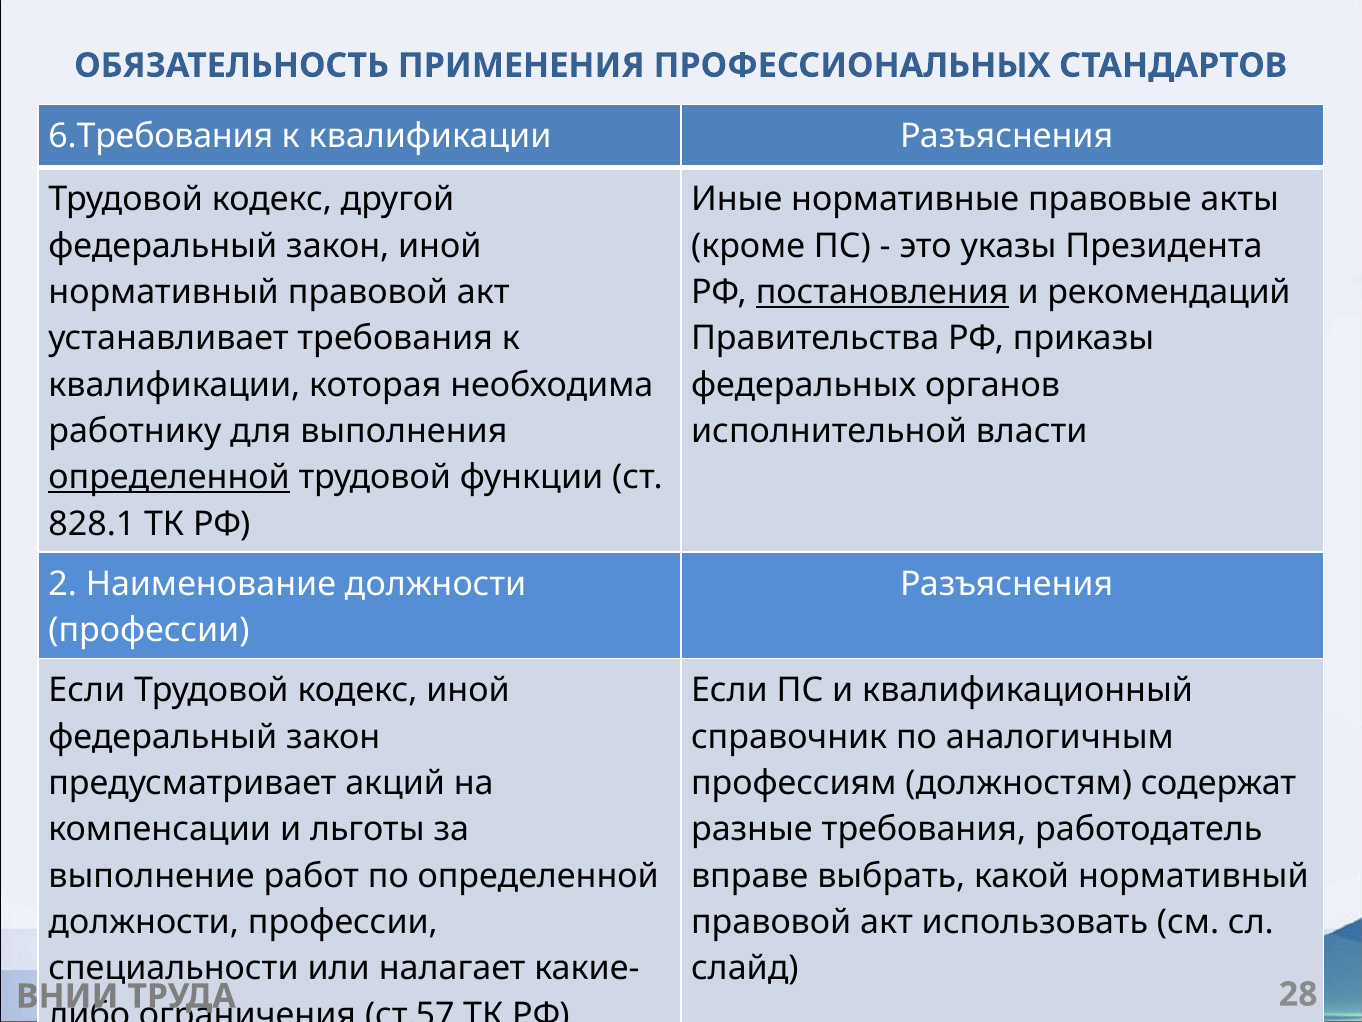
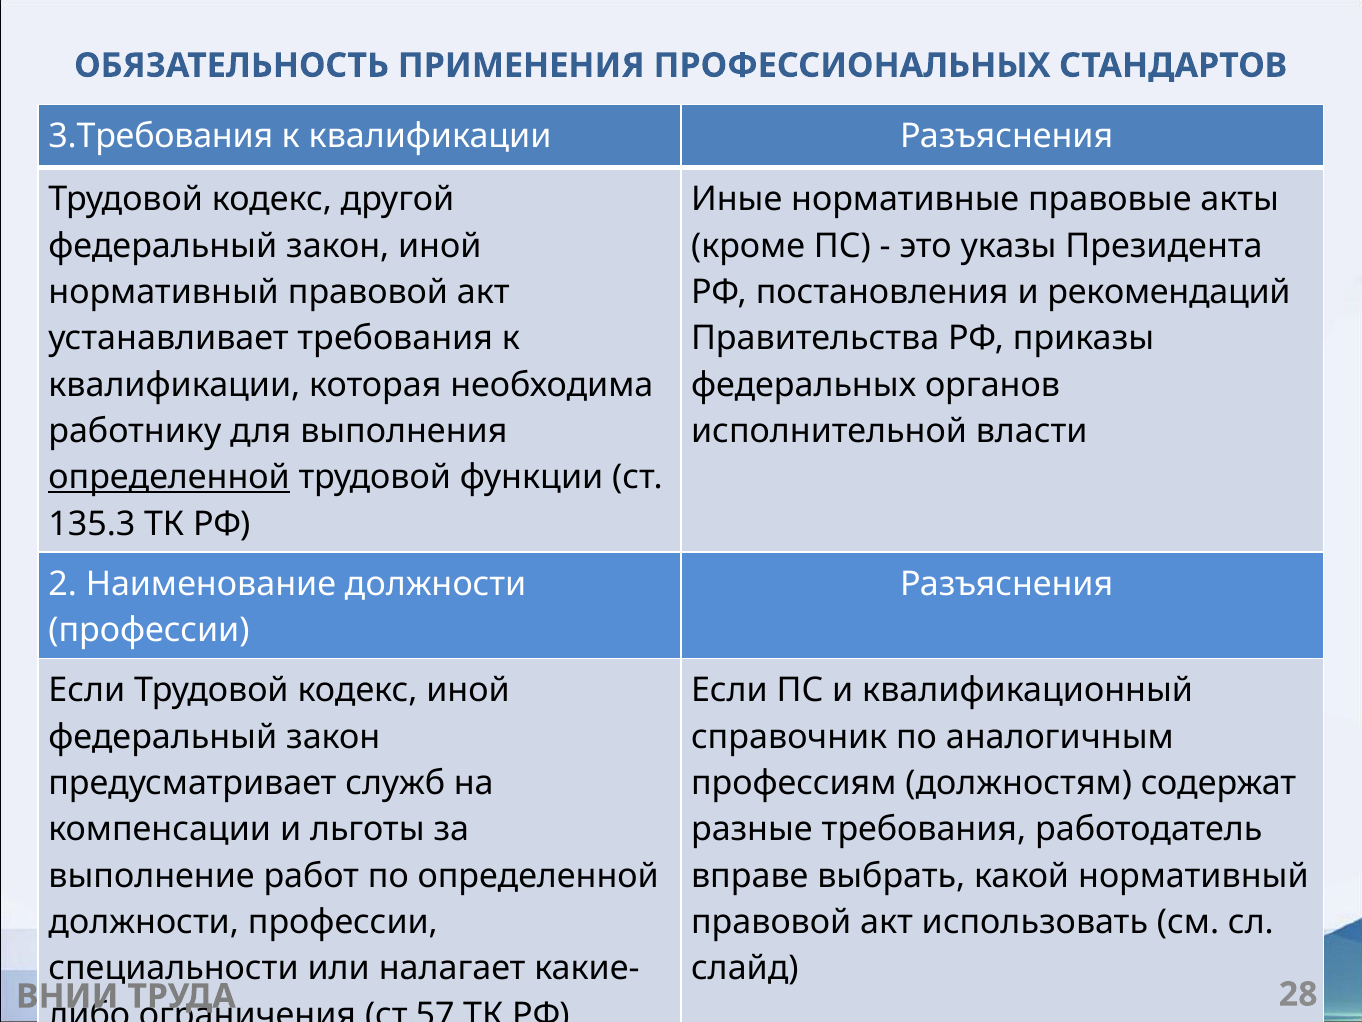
6.Требования: 6.Требования -> 3.Требования
постановления underline: present -> none
828.1: 828.1 -> 135.3
акций: акций -> служб
